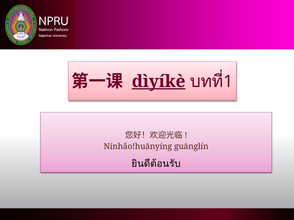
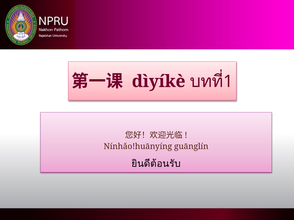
dìyíkè underline: present -> none
